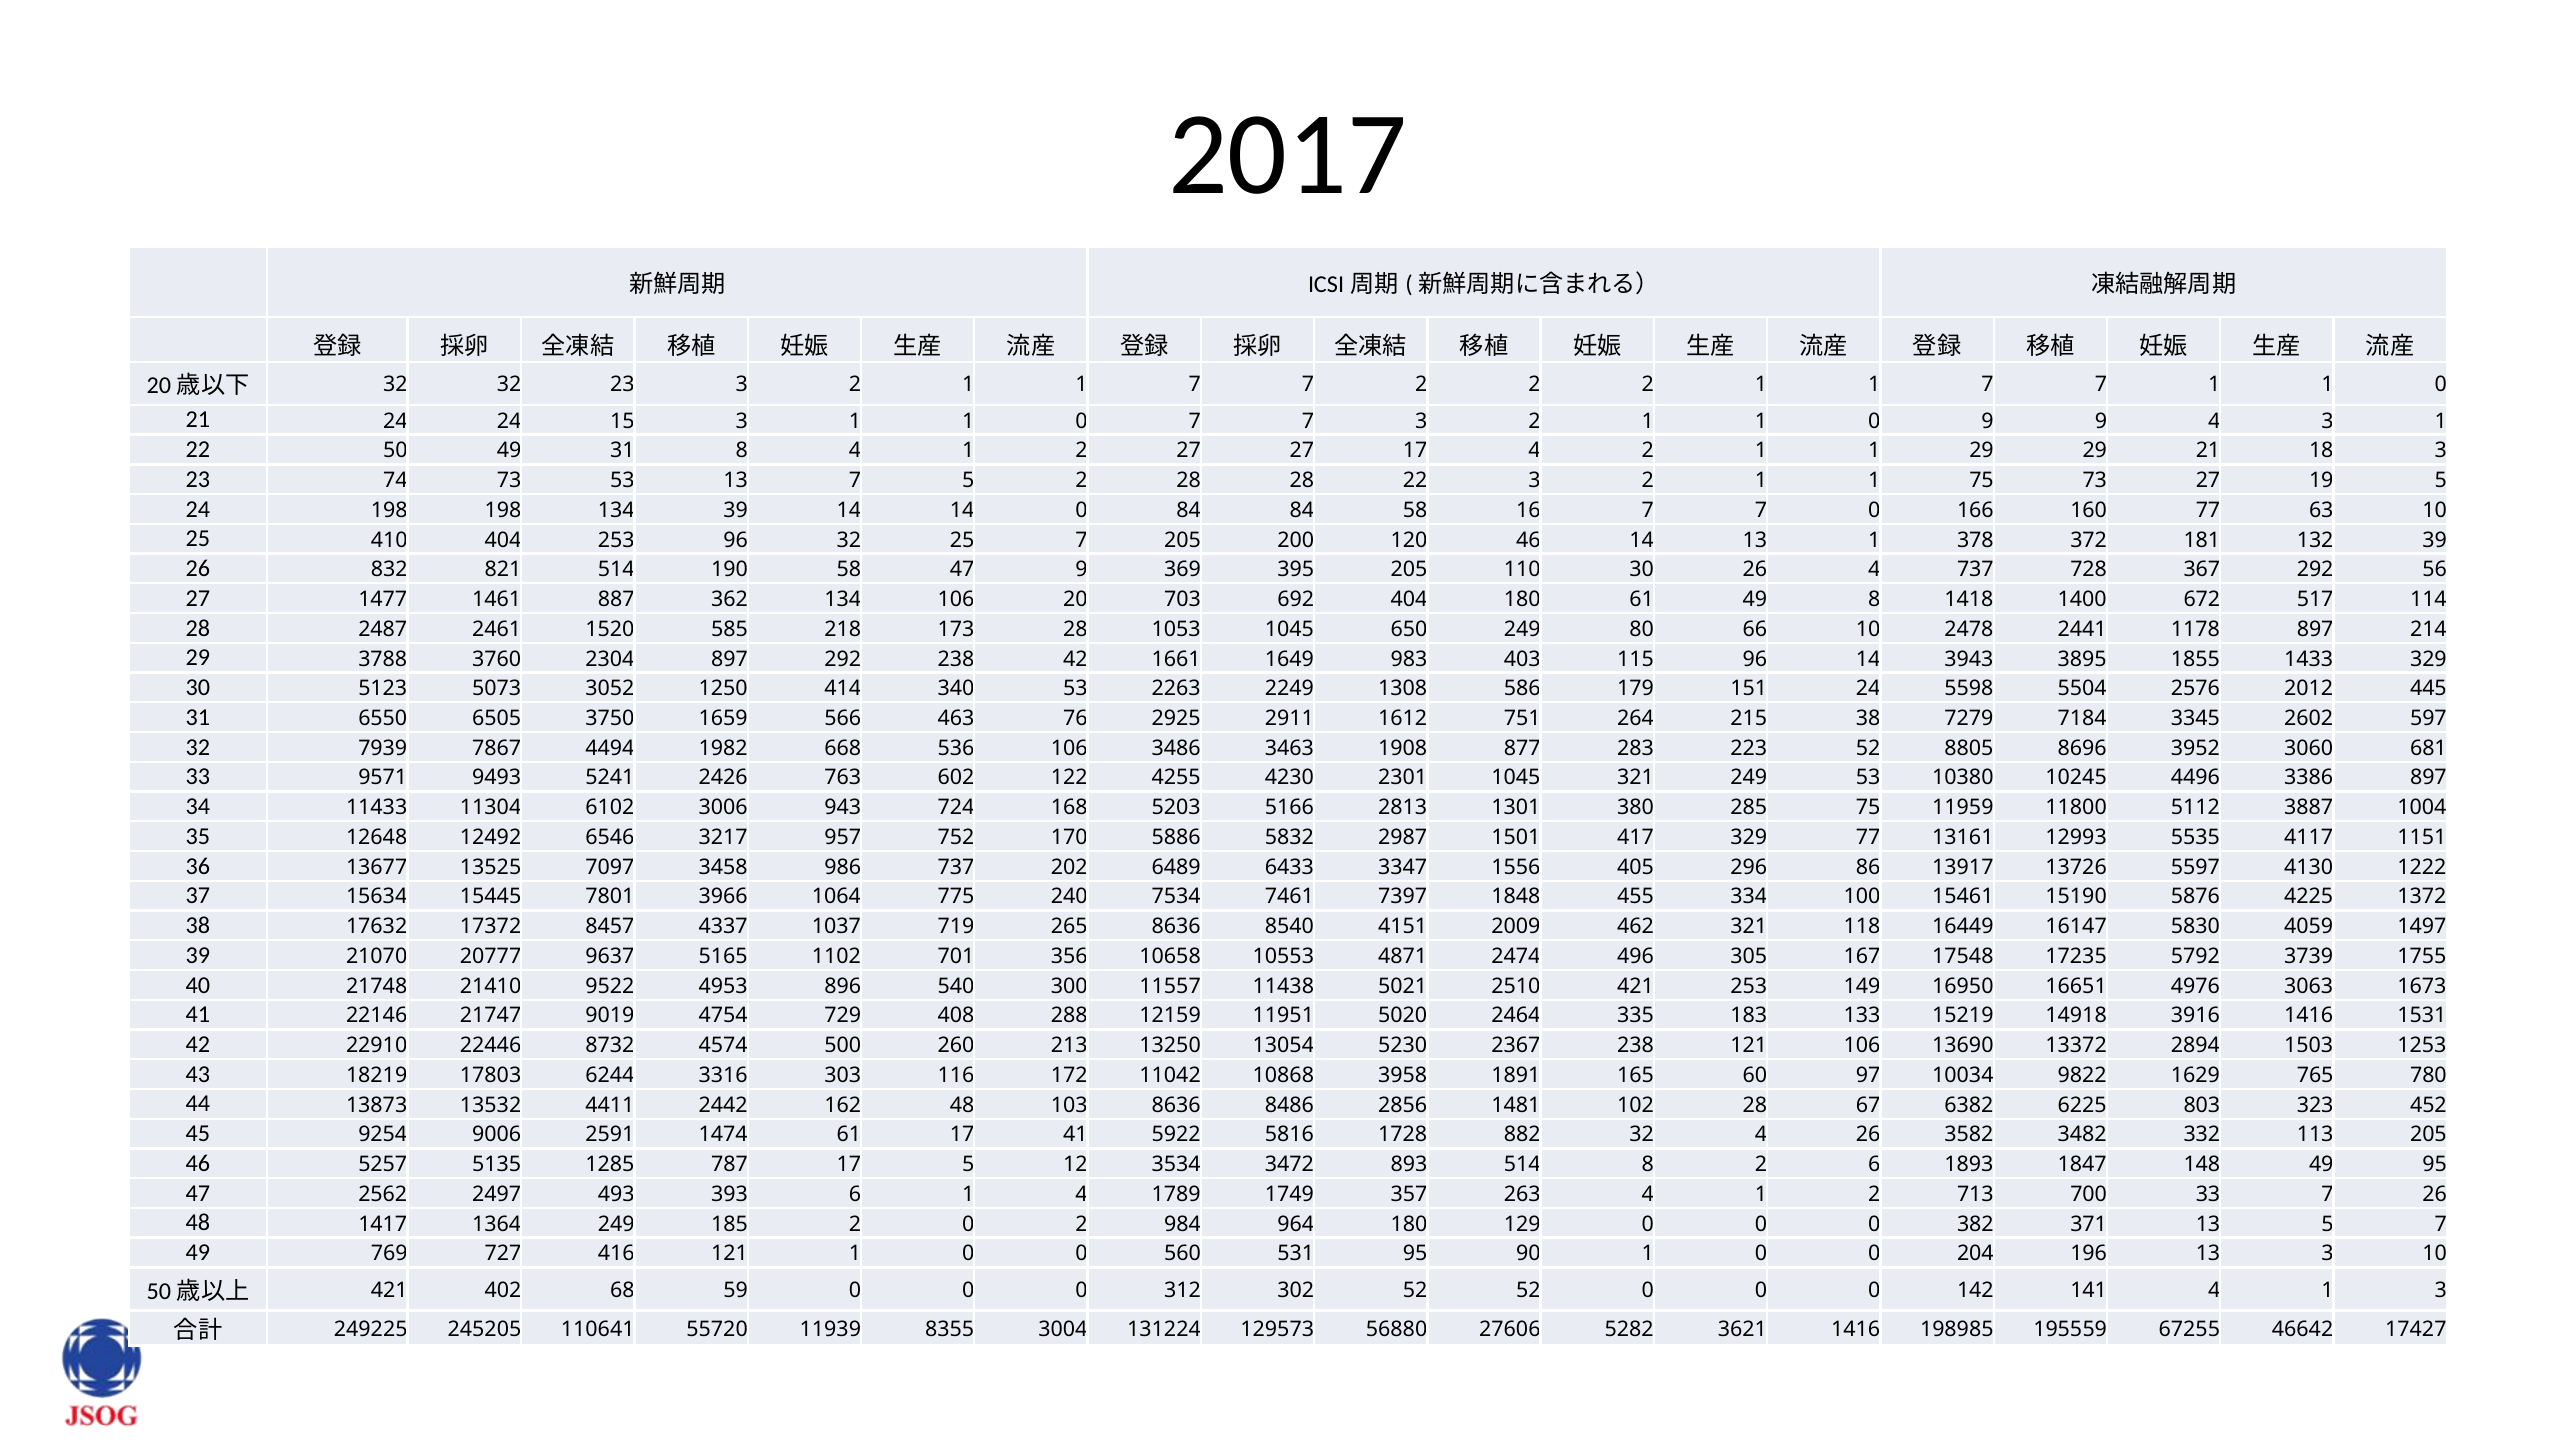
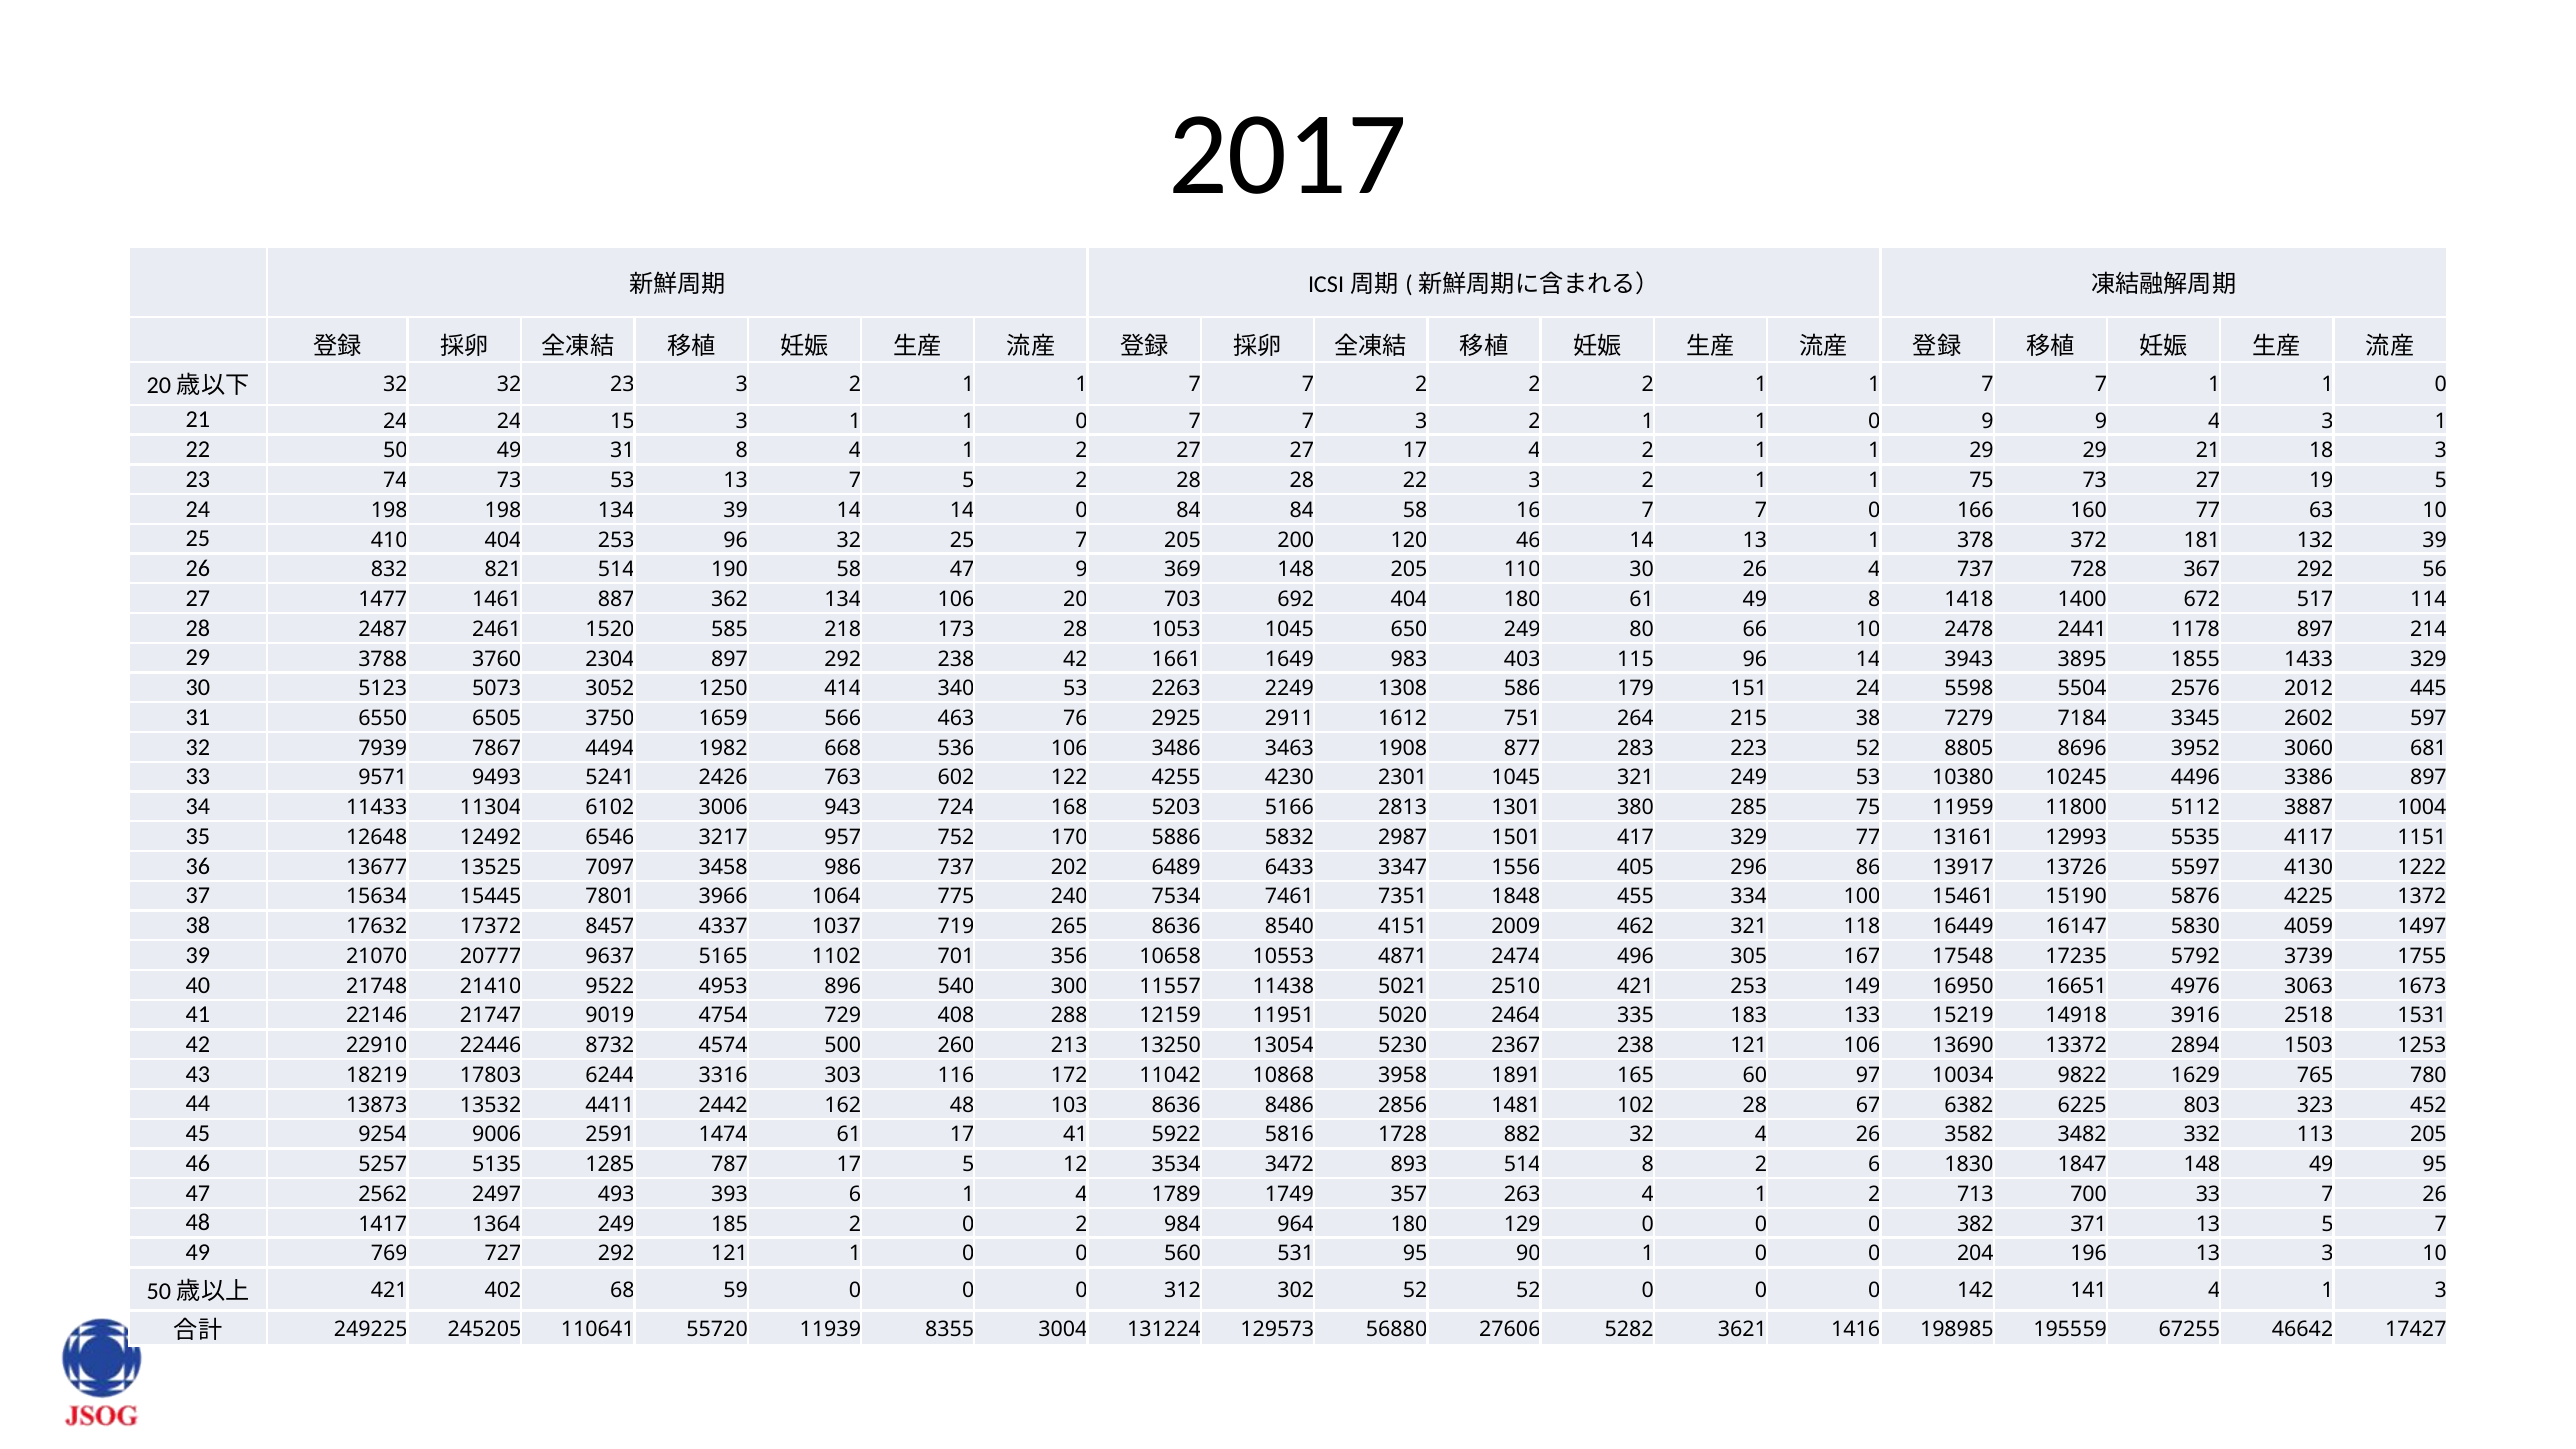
369 395: 395 -> 148
7397: 7397 -> 7351
3916 1416: 1416 -> 2518
1893: 1893 -> 1830
727 416: 416 -> 292
